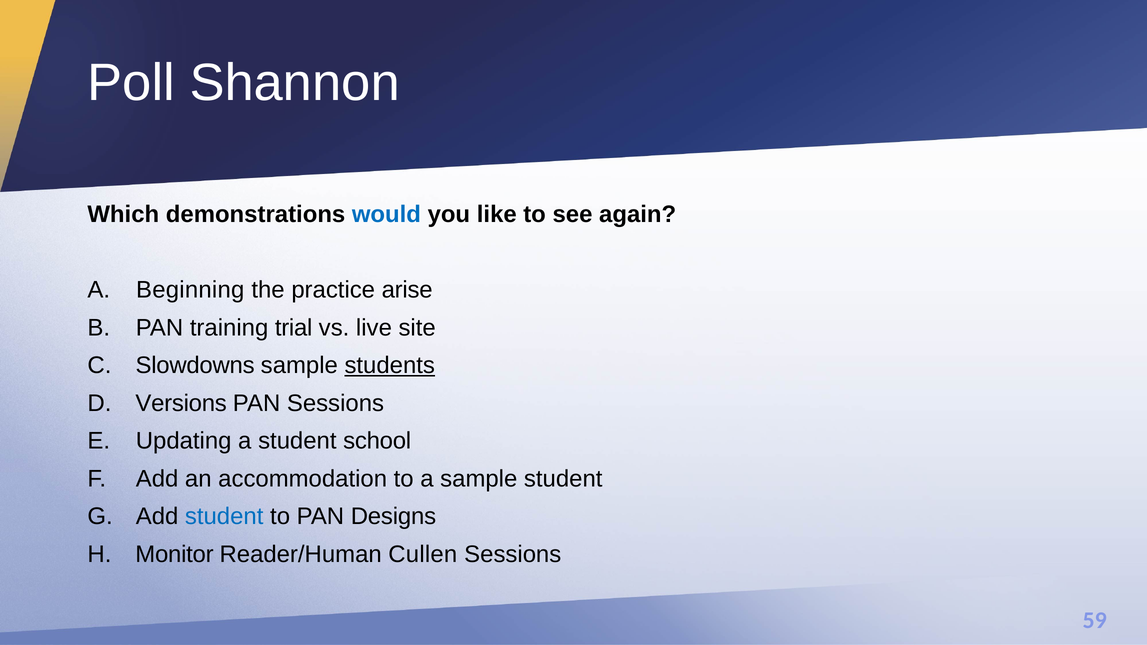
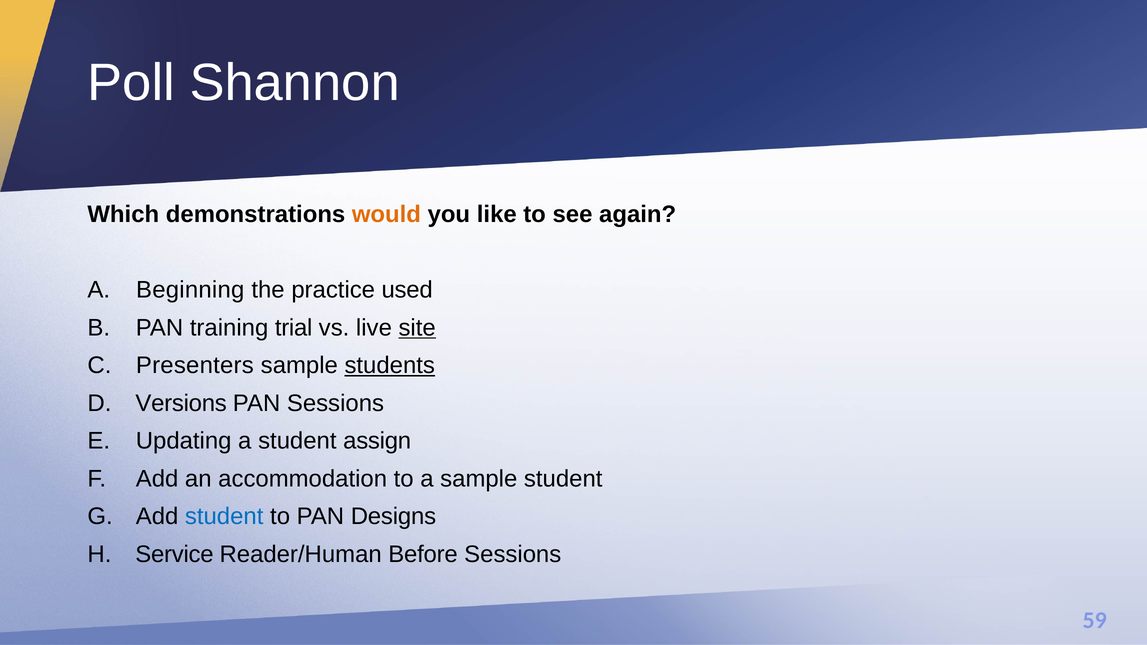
would colour: blue -> orange
arise: arise -> used
site underline: none -> present
Slowdowns: Slowdowns -> Presenters
school: school -> assign
Monitor: Monitor -> Service
Cullen: Cullen -> Before
